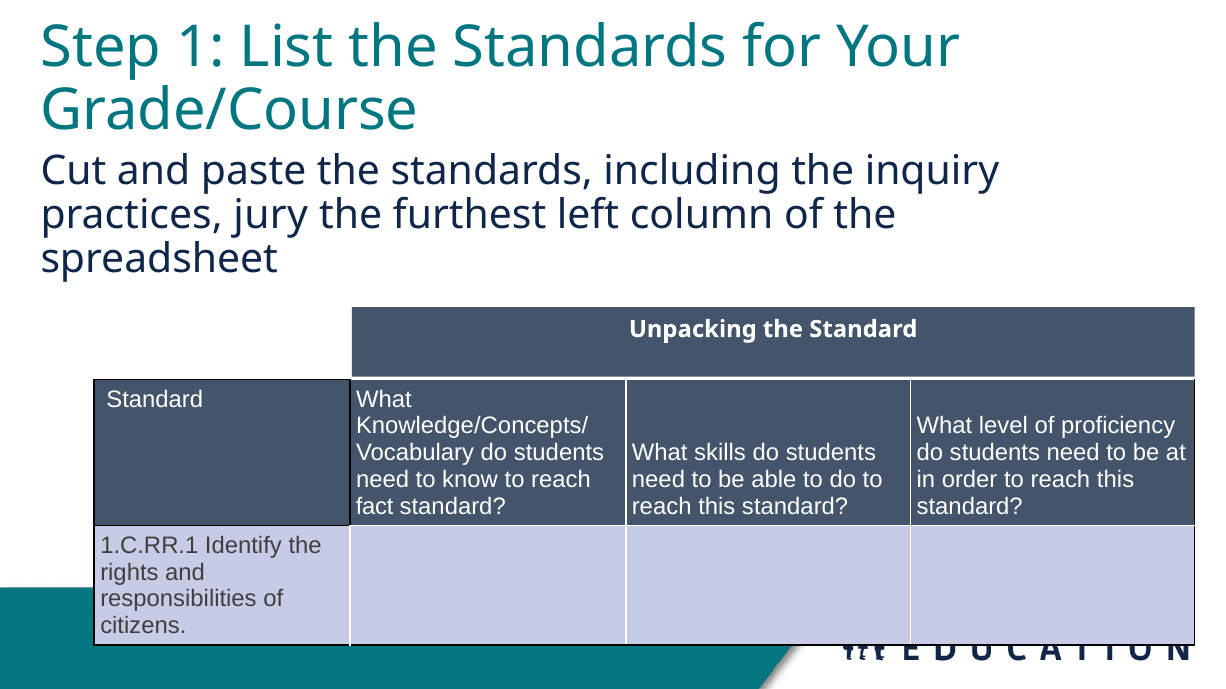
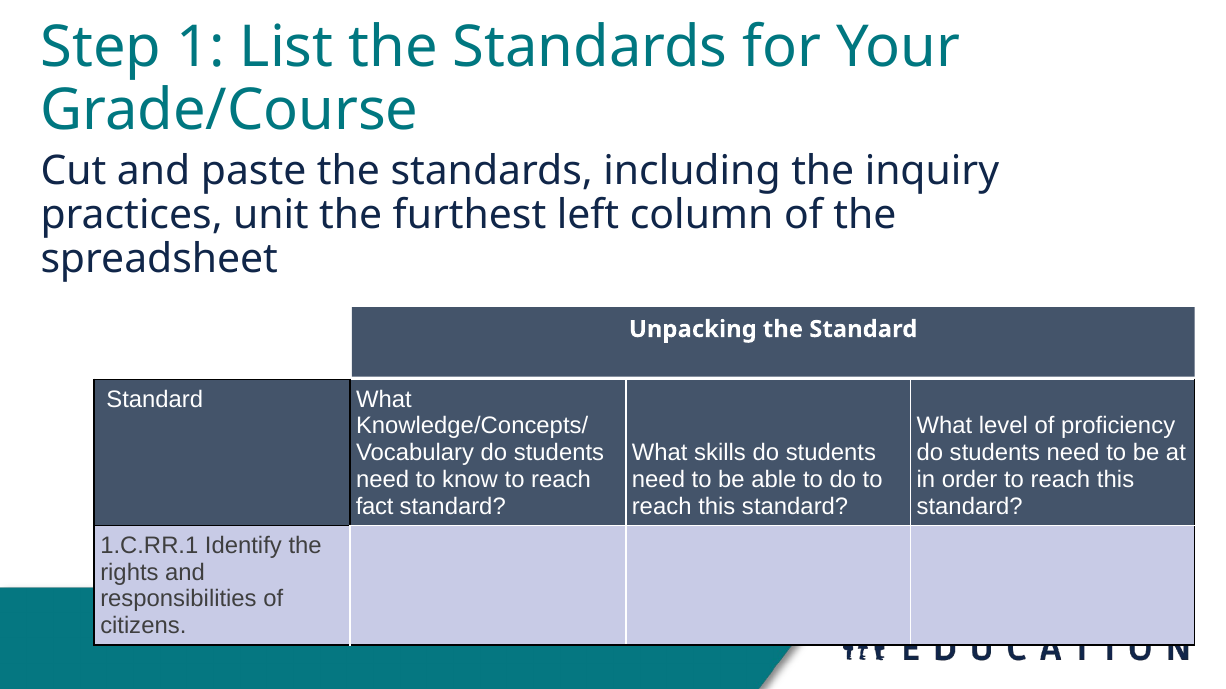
jury: jury -> unit
